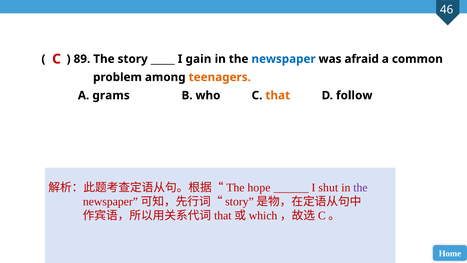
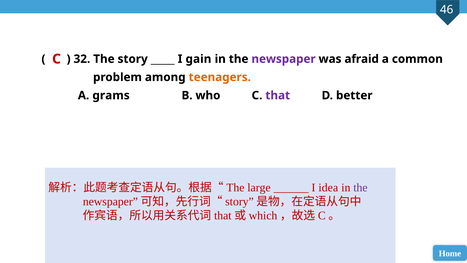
89: 89 -> 32
newspaper colour: blue -> purple
that colour: orange -> purple
follow: follow -> better
hope: hope -> large
shut: shut -> idea
